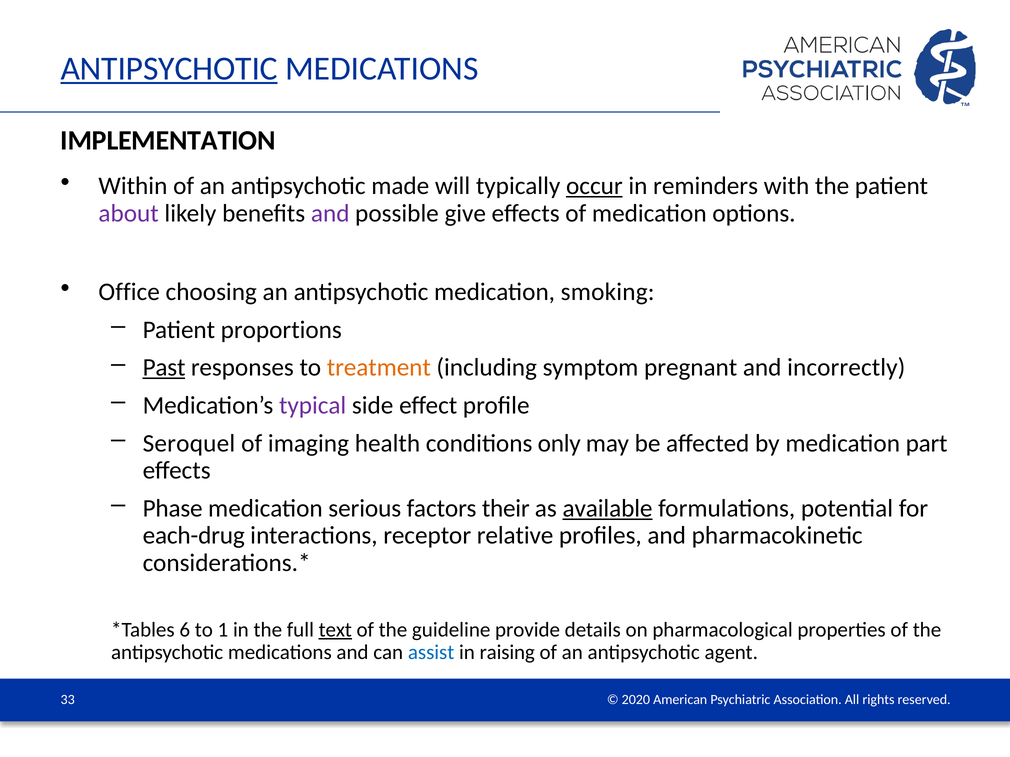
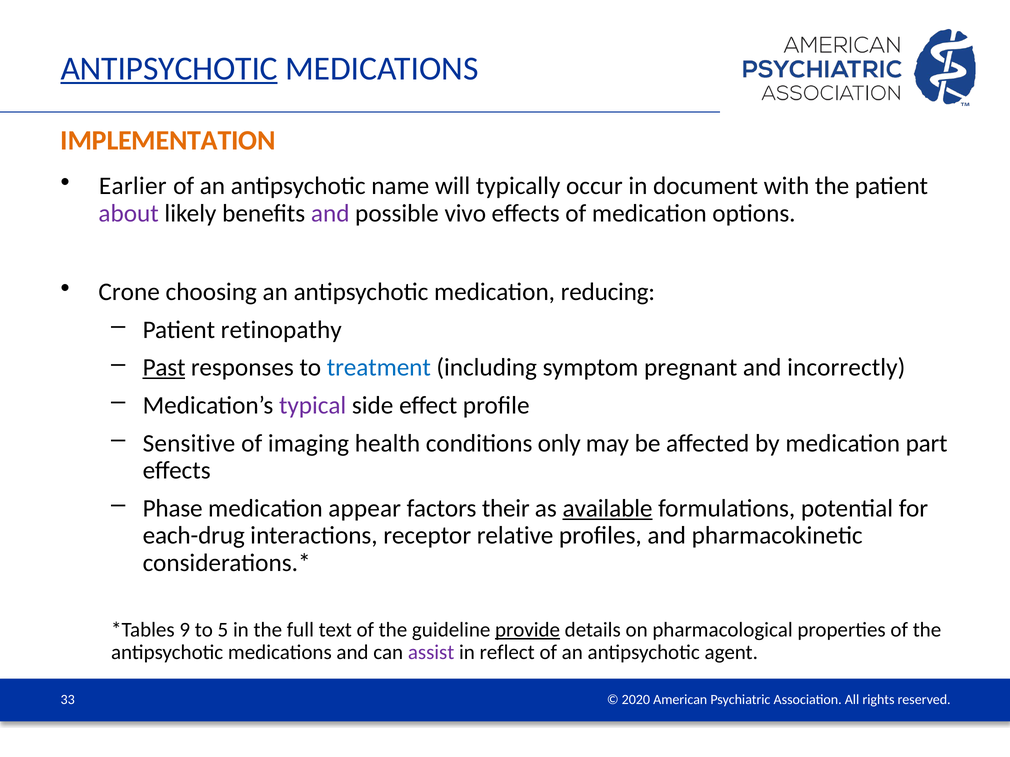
IMPLEMENTATION colour: black -> orange
Within: Within -> Earlier
made: made -> name
occur underline: present -> none
reminders: reminders -> document
give: give -> vivo
Office: Office -> Crone
smoking: smoking -> reducing
proportions: proportions -> retinopathy
treatment colour: orange -> blue
Seroquel: Seroquel -> Sensitive
serious: serious -> appear
6: 6 -> 9
1: 1 -> 5
text underline: present -> none
provide underline: none -> present
assist colour: blue -> purple
raising: raising -> reflect
